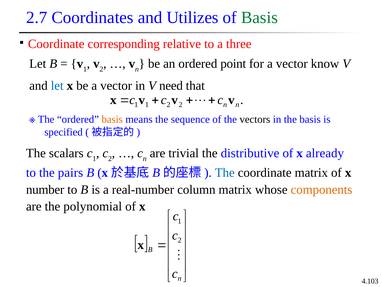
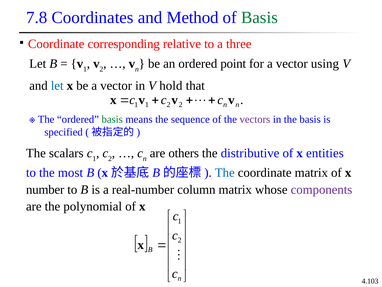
2.7: 2.7 -> 7.8
Utilizes: Utilizes -> Method
know: know -> using
need: need -> hold
basis at (112, 119) colour: orange -> green
vectors colour: black -> purple
trivial: trivial -> others
already: already -> entities
pairs: pairs -> most
components colour: orange -> purple
